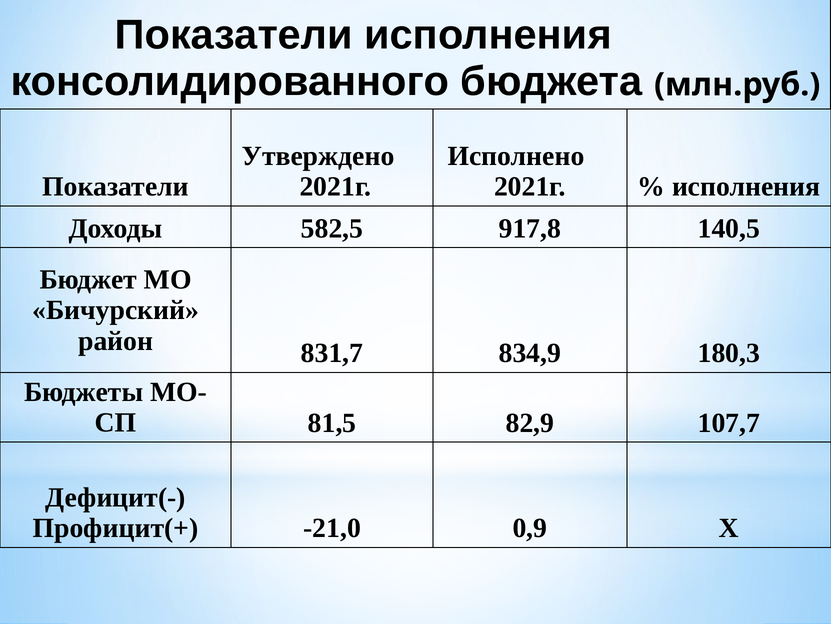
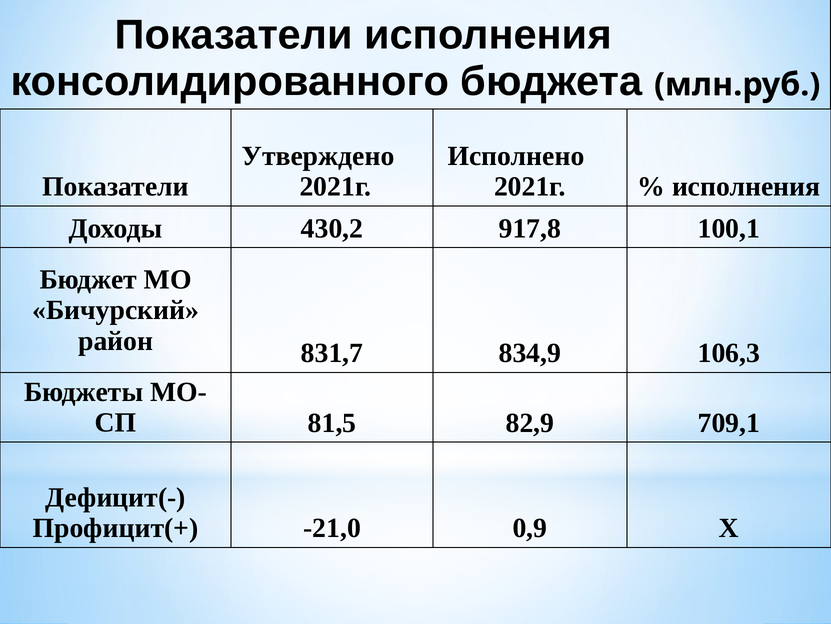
582,5: 582,5 -> 430,2
140,5: 140,5 -> 100,1
180,3: 180,3 -> 106,3
107,7: 107,7 -> 709,1
